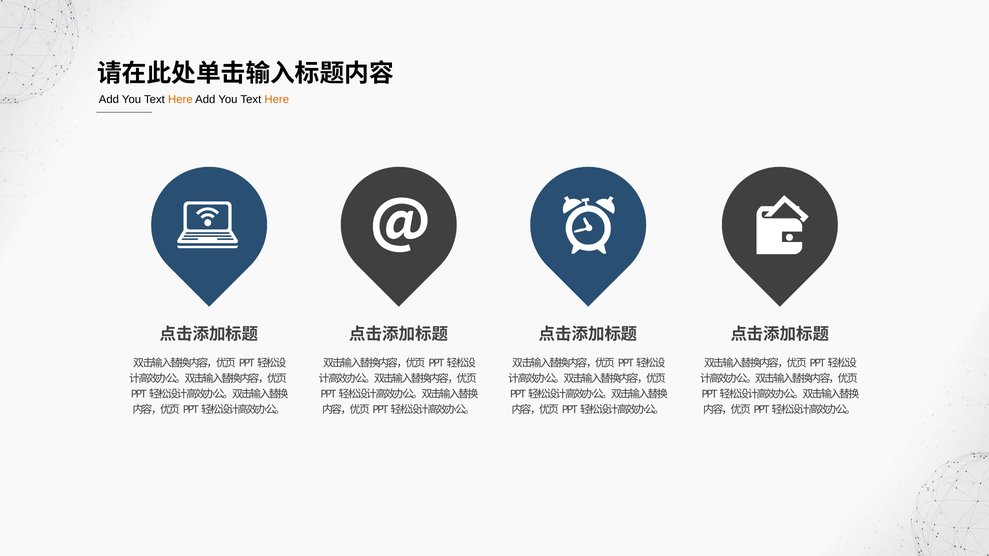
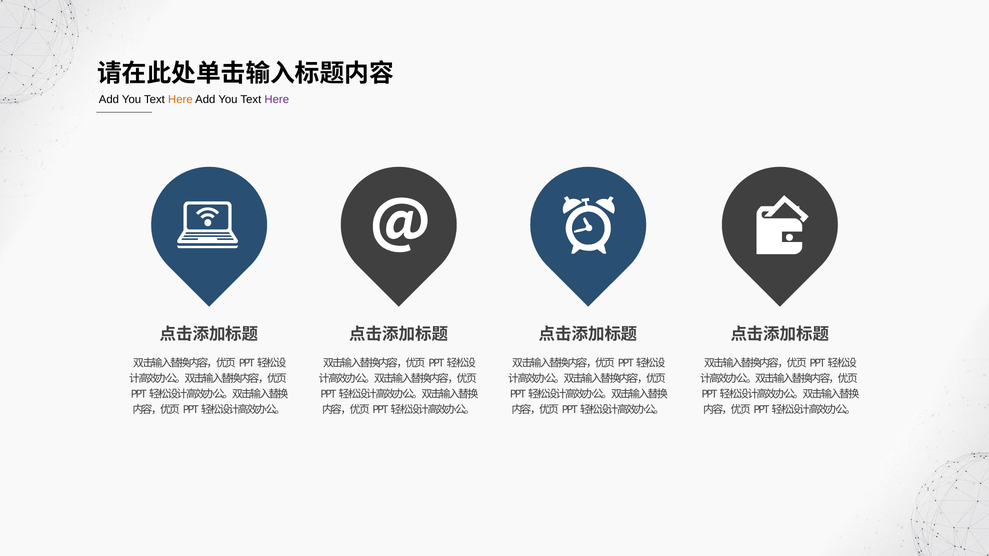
Here at (277, 99) colour: orange -> purple
